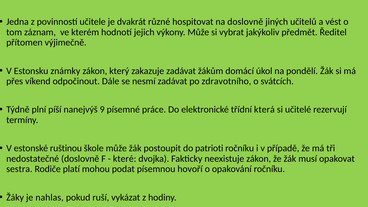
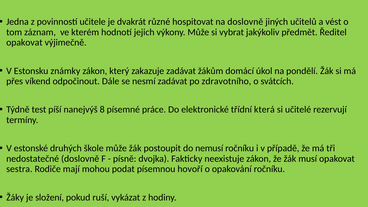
přítomen at (24, 43): přítomen -> opakovat
plní: plní -> test
9: 9 -> 8
ruštinou: ruštinou -> druhých
patrioti: patrioti -> nemusí
které: které -> písně
platí: platí -> mají
nahlas: nahlas -> složení
